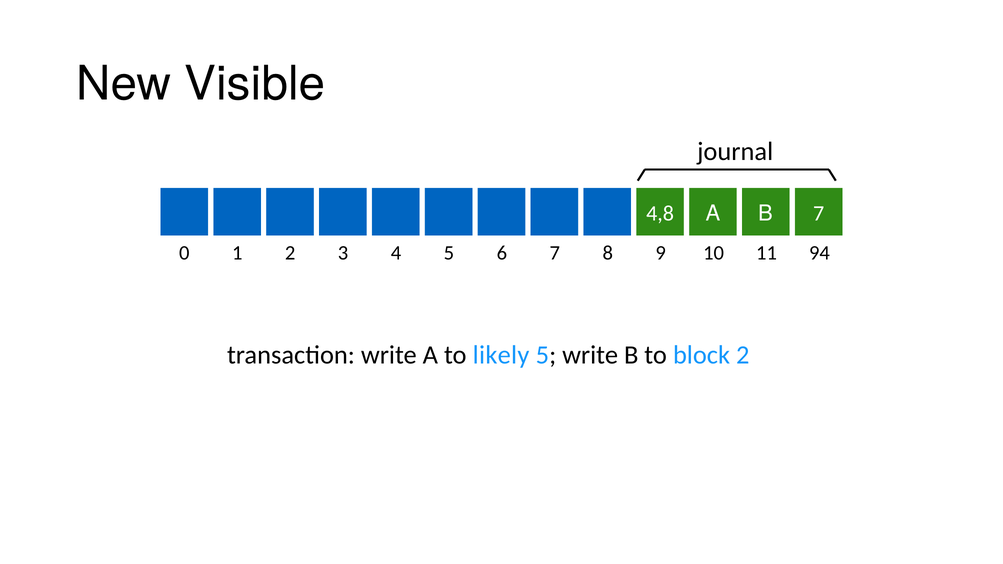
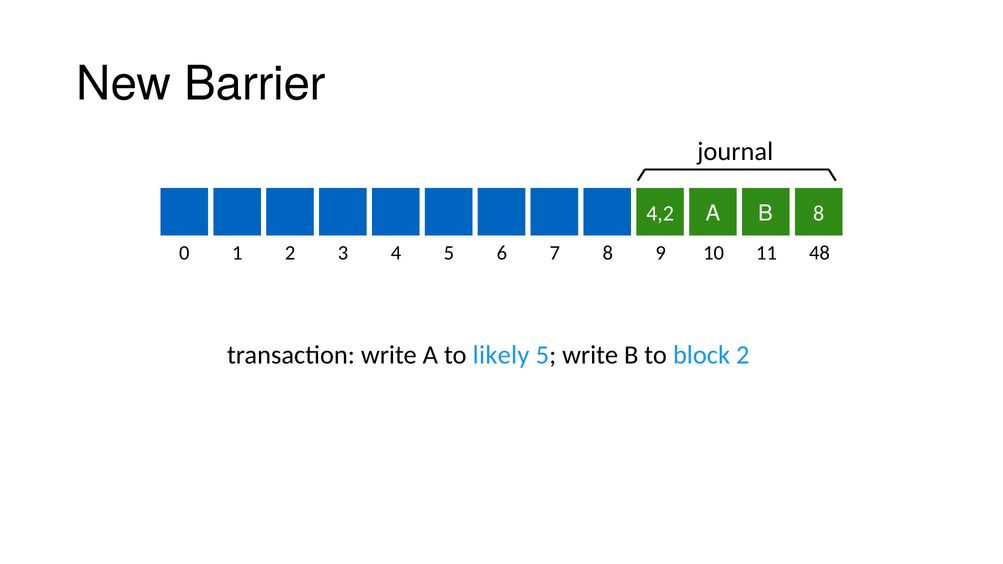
Visible: Visible -> Barrier
4,8: 4,8 -> 4,2
B 7: 7 -> 8
94: 94 -> 48
